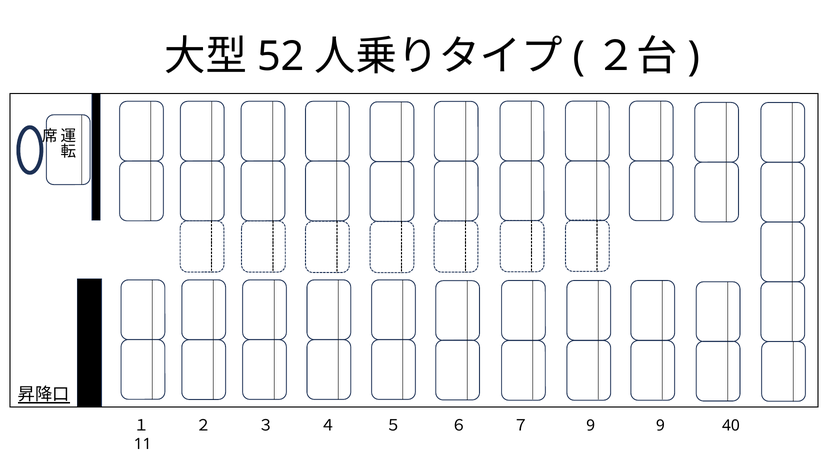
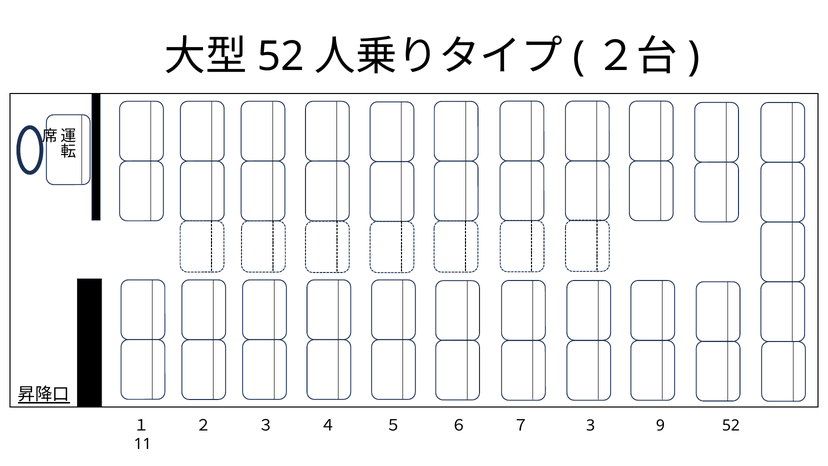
７ 9: 9 -> 3
9 40: 40 -> 52
